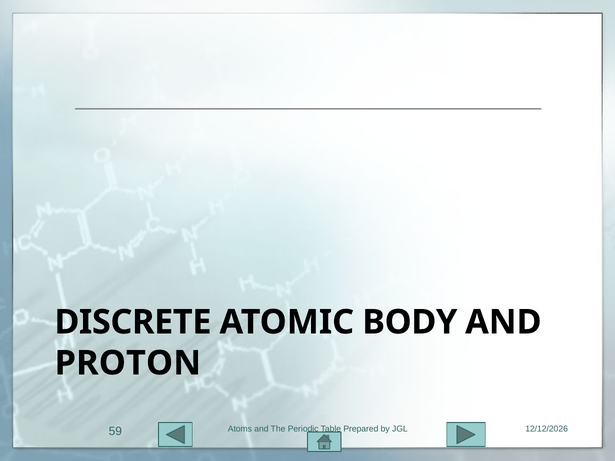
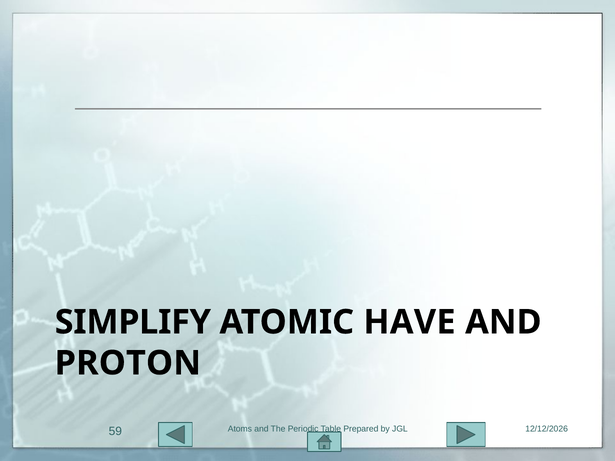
DISCRETE: DISCRETE -> SIMPLIFY
BODY: BODY -> HAVE
